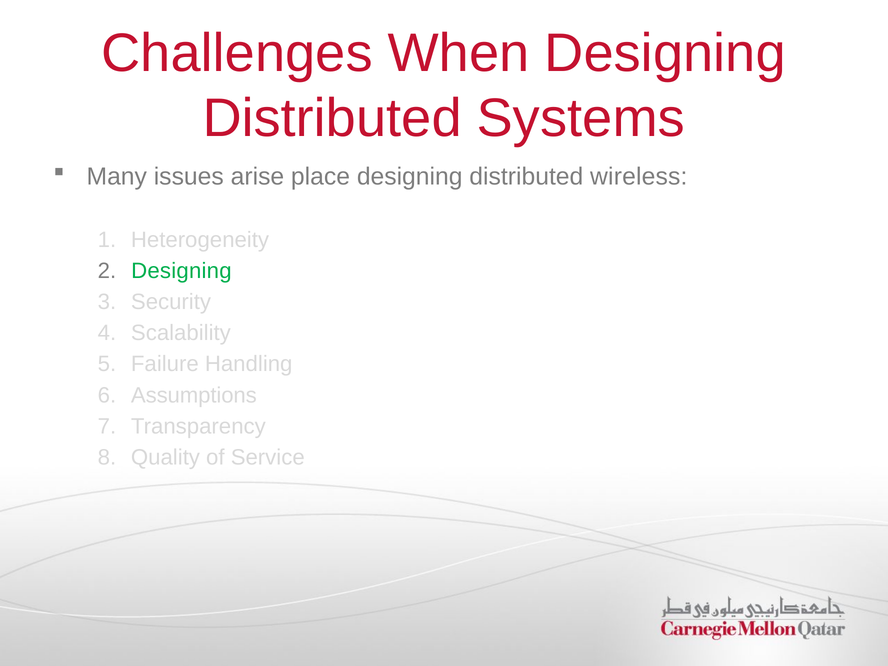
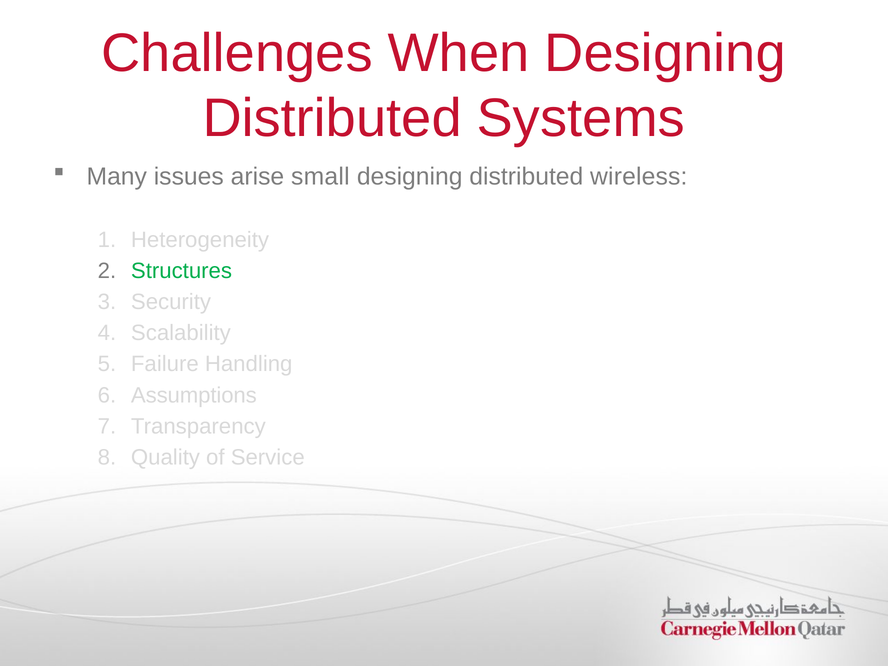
place: place -> small
Designing at (181, 271): Designing -> Structures
